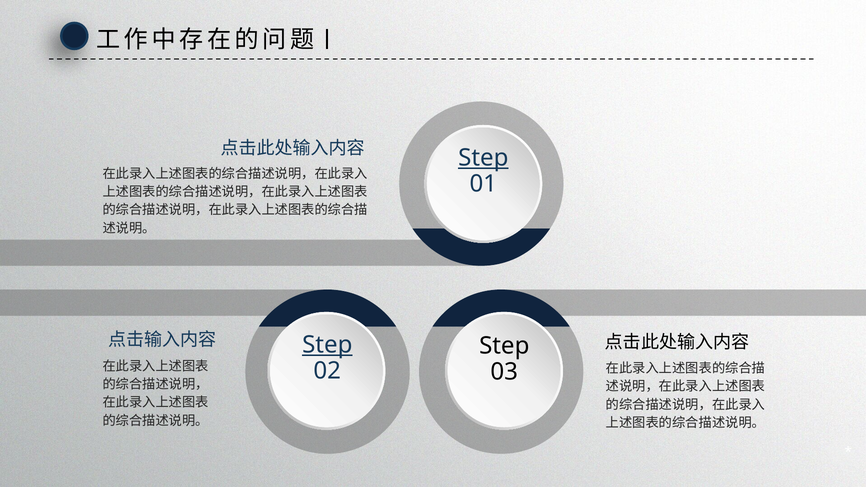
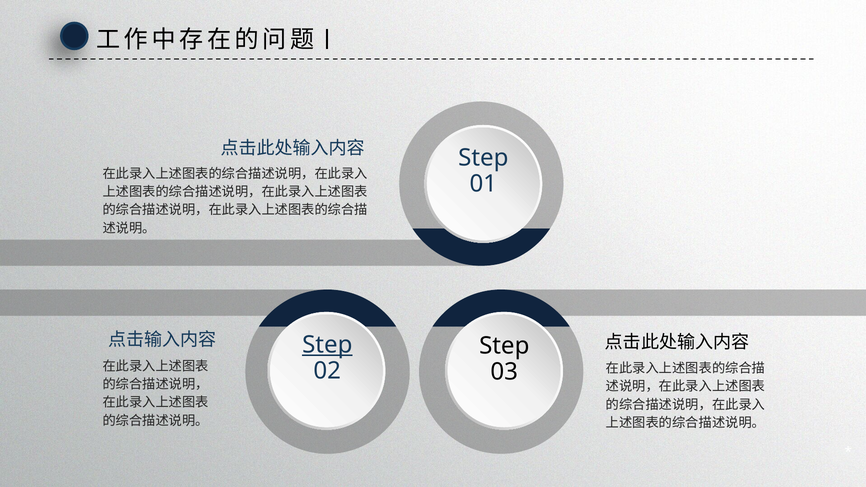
Step at (483, 158) underline: present -> none
